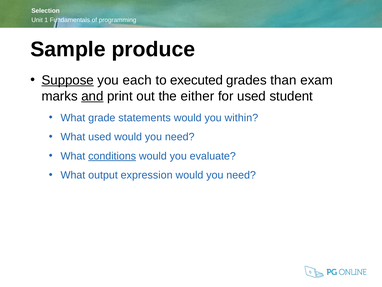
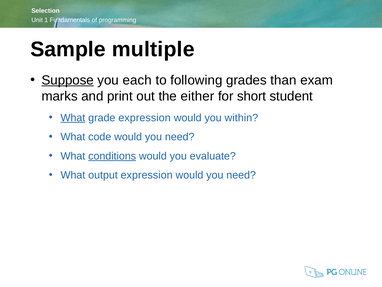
produce: produce -> multiple
executed: executed -> following
and underline: present -> none
for used: used -> short
What at (73, 118) underline: none -> present
grade statements: statements -> expression
What used: used -> code
